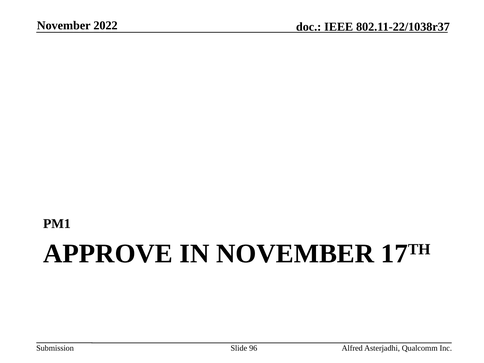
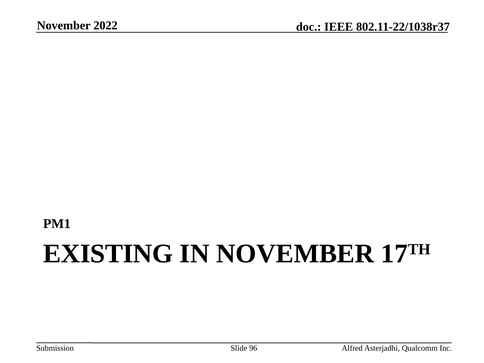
APPROVE: APPROVE -> EXISTING
